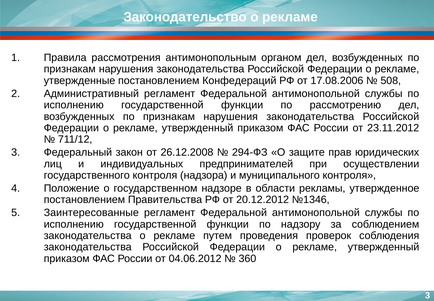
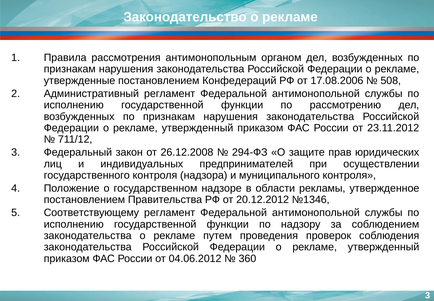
Заинтересованные: Заинтересованные -> Соответствующему
